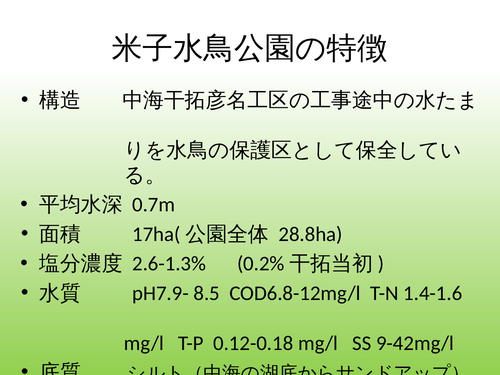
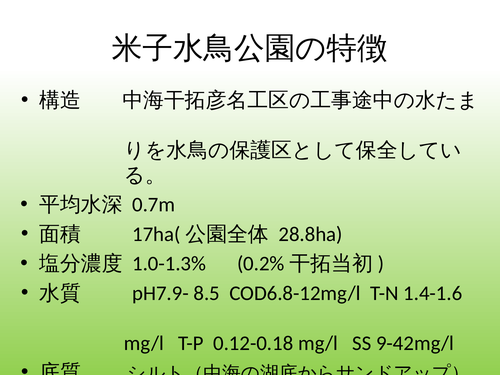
2.6-1.3%: 2.6-1.3% -> 1.0-1.3%
